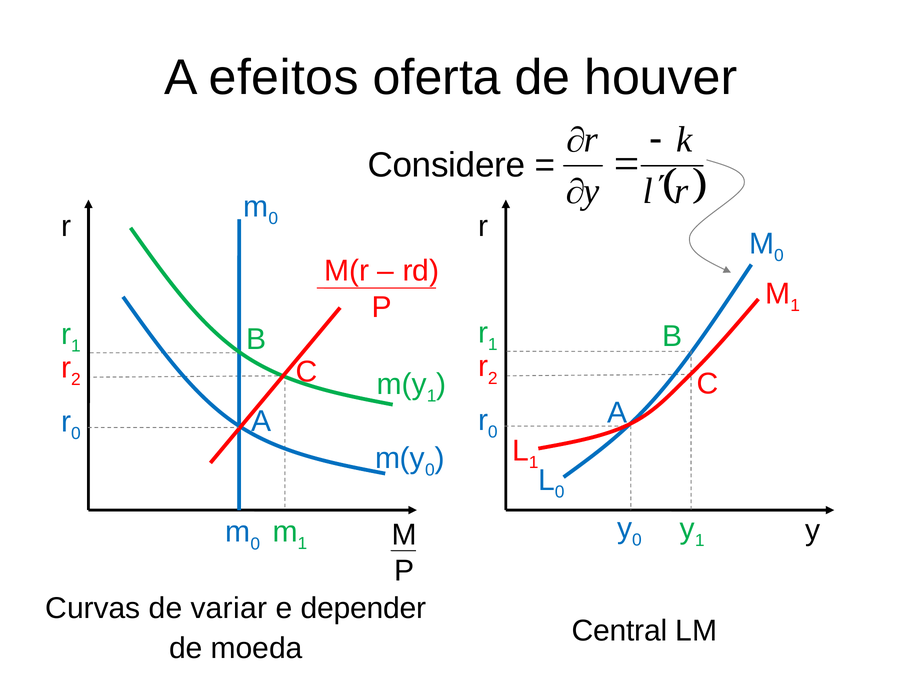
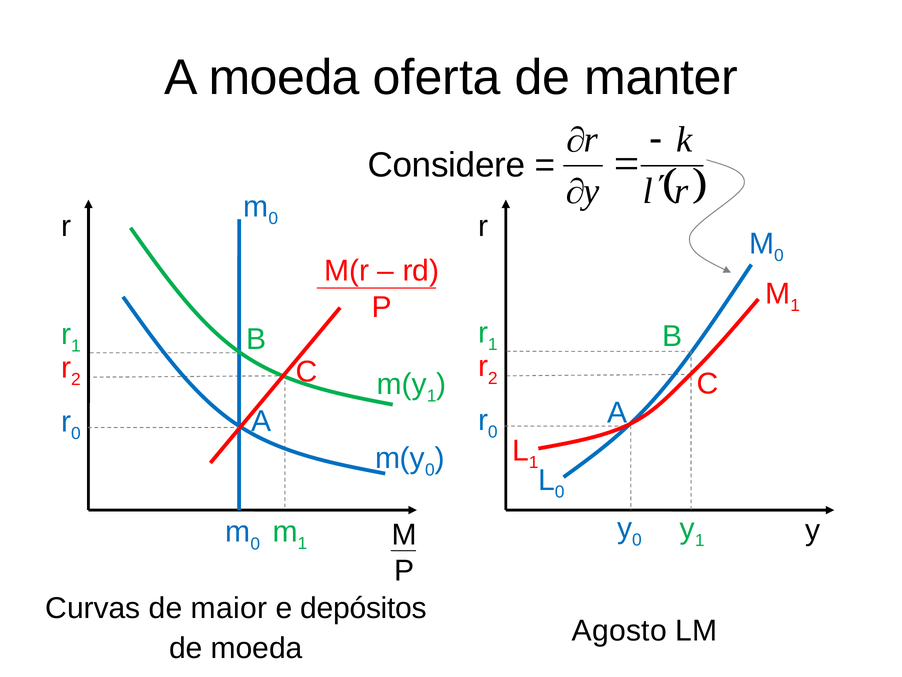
A efeitos: efeitos -> moeda
houver: houver -> manter
variar: variar -> maior
depender: depender -> depósitos
Central: Central -> Agosto
